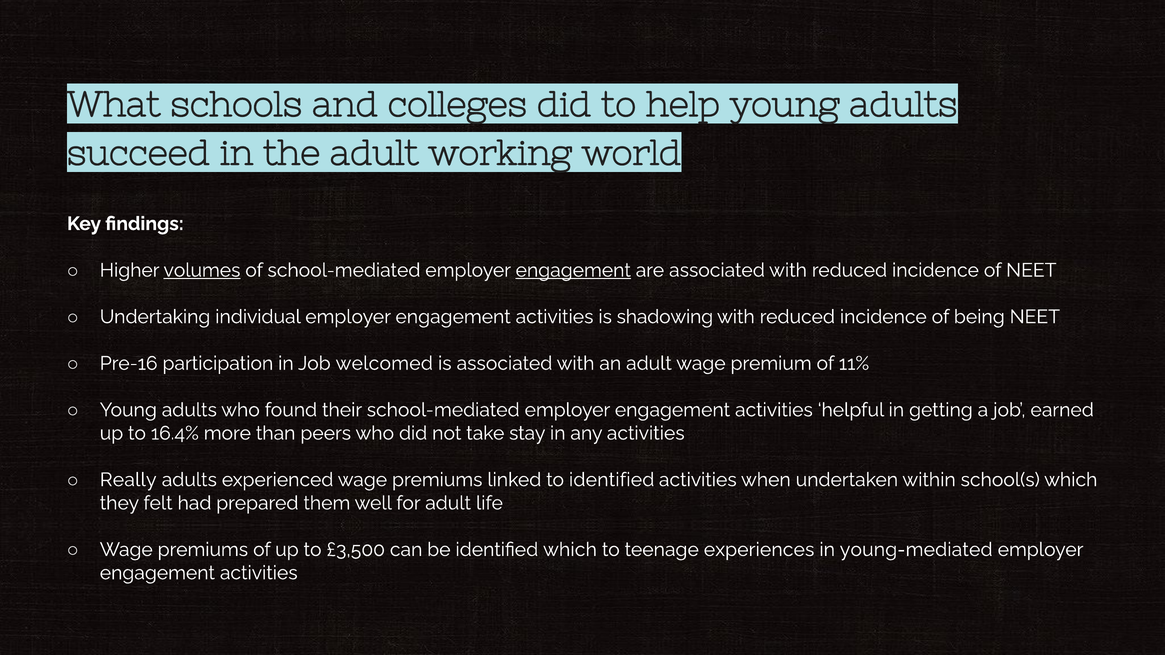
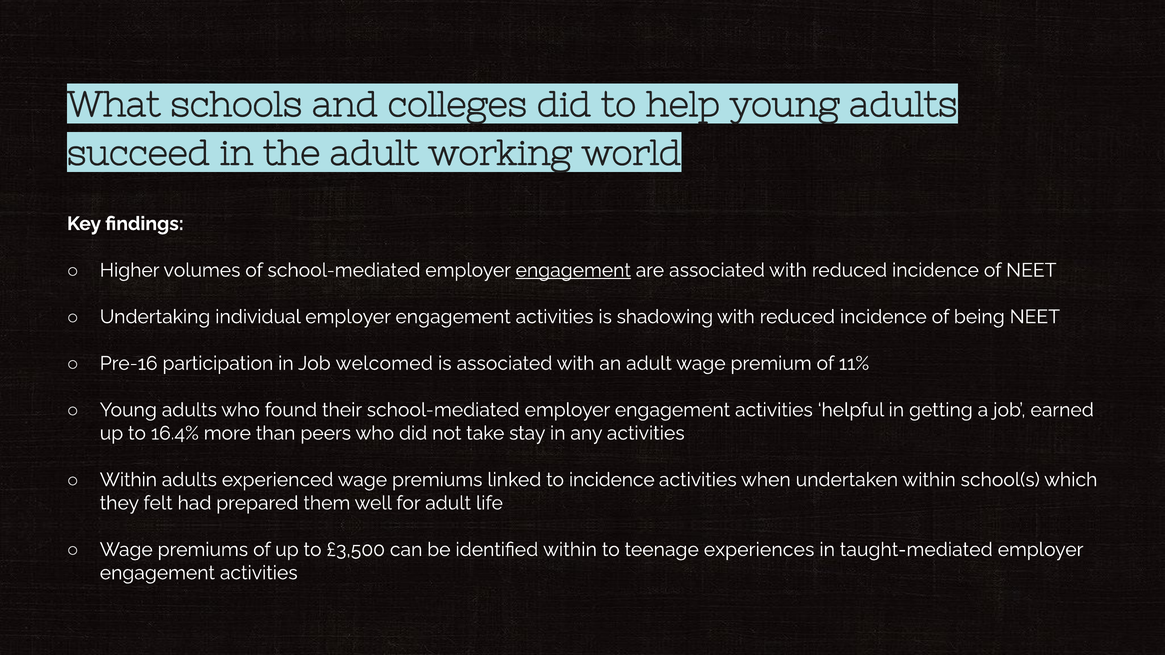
volumes underline: present -> none
Really at (128, 480): Really -> Within
to identified: identified -> incidence
identified which: which -> within
young-mediated: young-mediated -> taught-mediated
